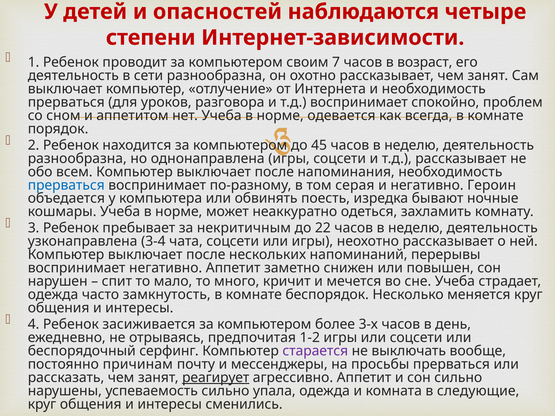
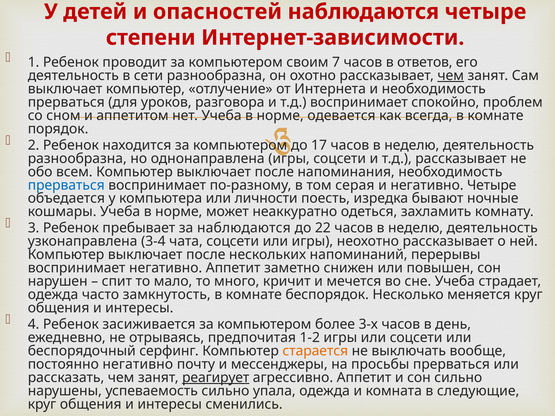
возраст: возраст -> ответов
чем at (451, 76) underline: none -> present
45: 45 -> 17
негативно Героин: Героин -> Четыре
обвинять: обвинять -> личности
за некритичным: некритичным -> наблюдаются
старается colour: purple -> orange
постоянно причинам: причинам -> негативно
